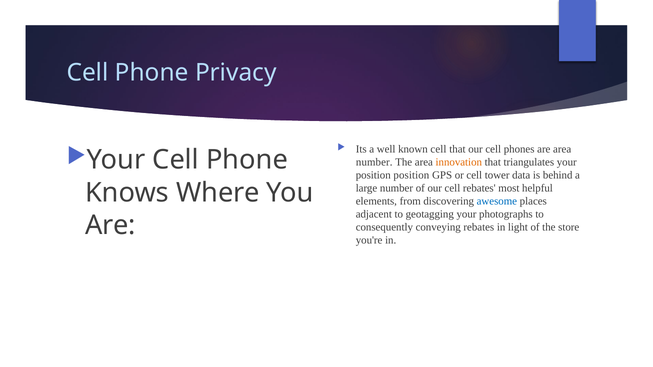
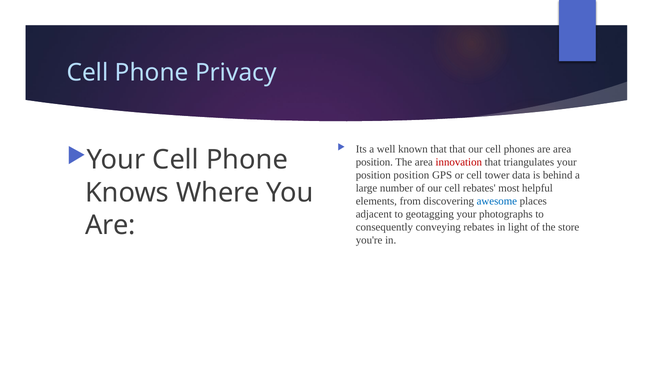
known cell: cell -> that
number at (374, 162): number -> position
innovation colour: orange -> red
